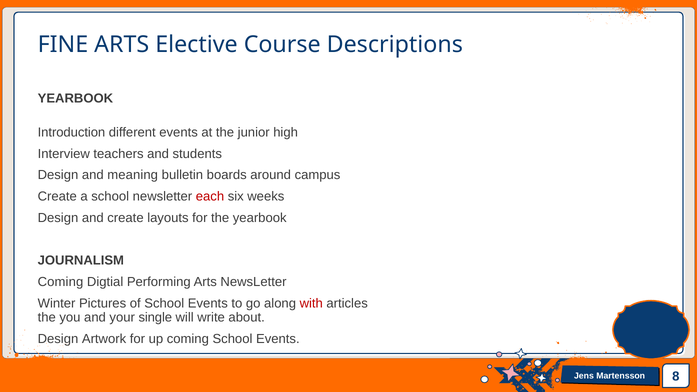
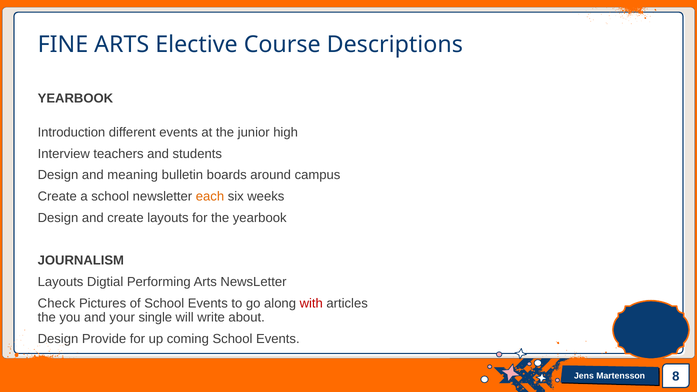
each colour: red -> orange
Coming at (60, 282): Coming -> Layouts
Winter: Winter -> Check
Artwork: Artwork -> Provide
